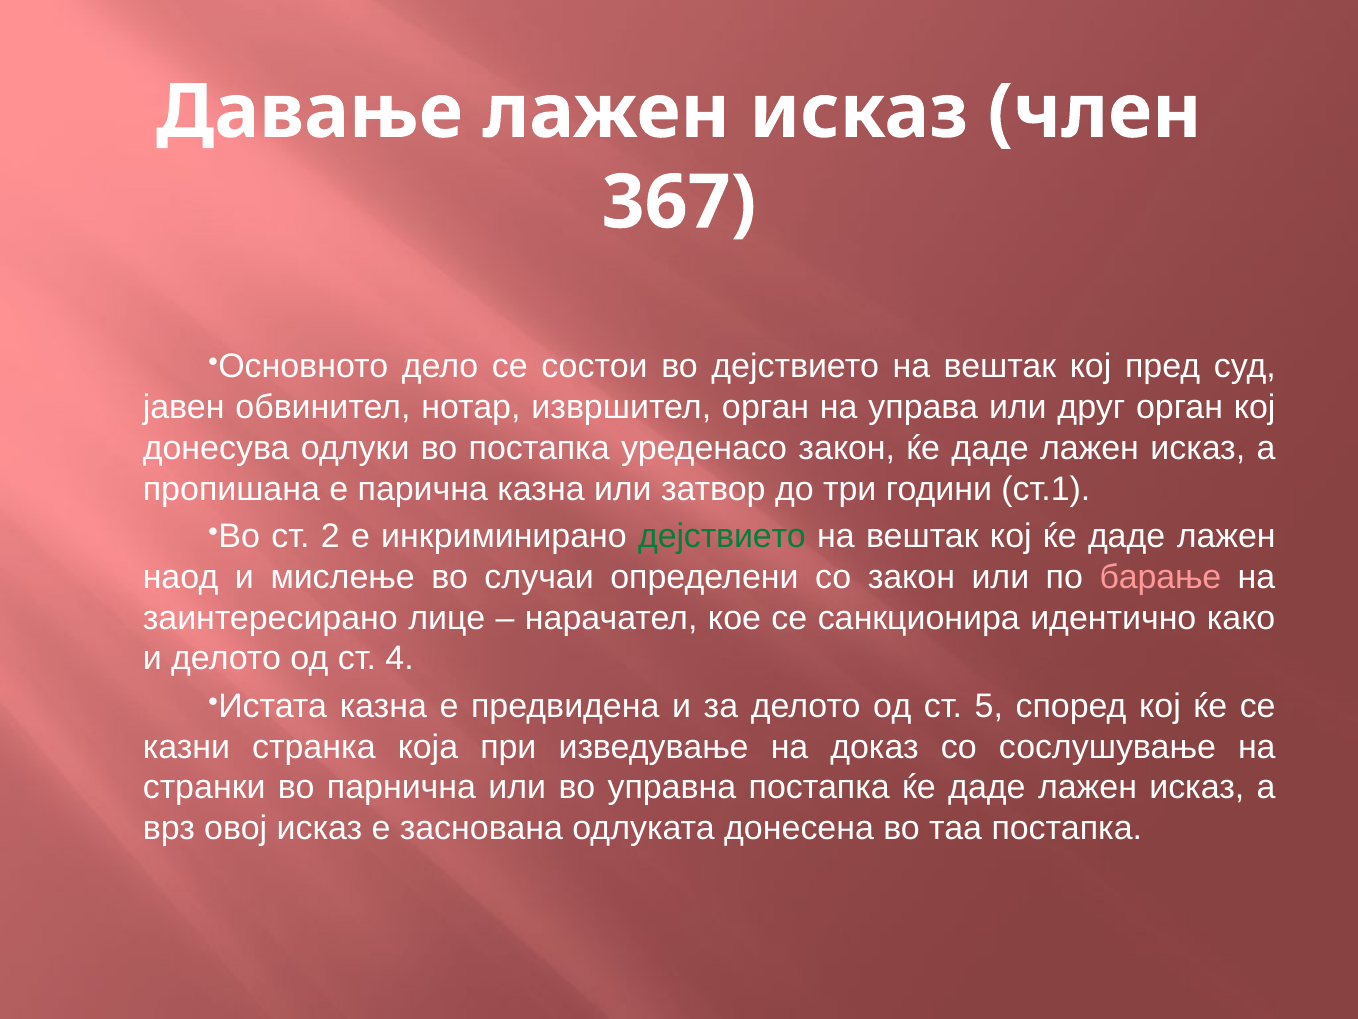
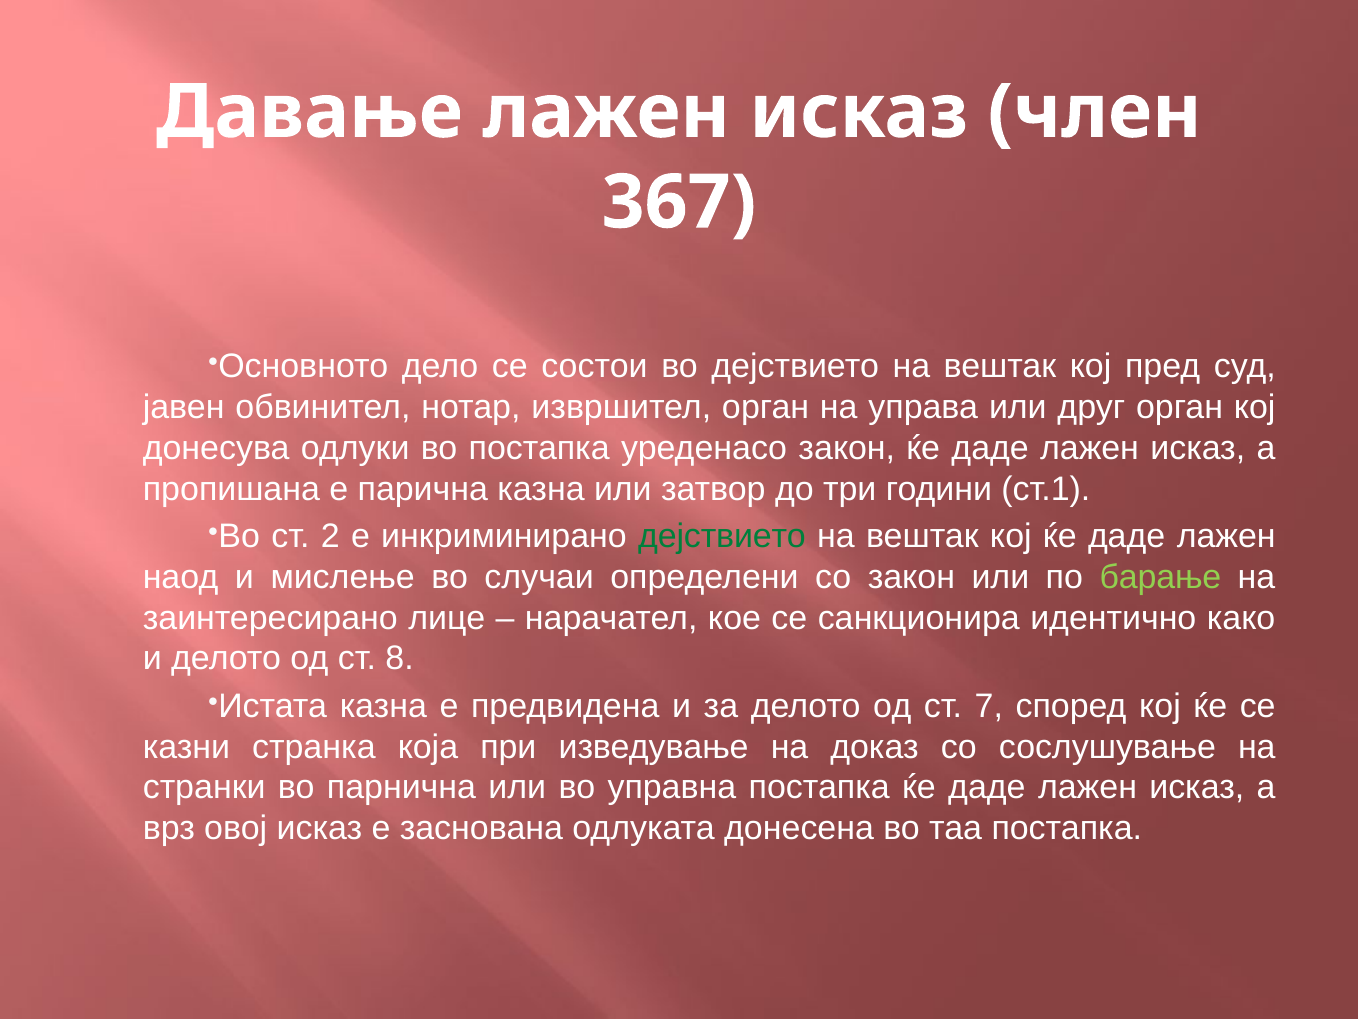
барање colour: pink -> light green
4: 4 -> 8
5: 5 -> 7
